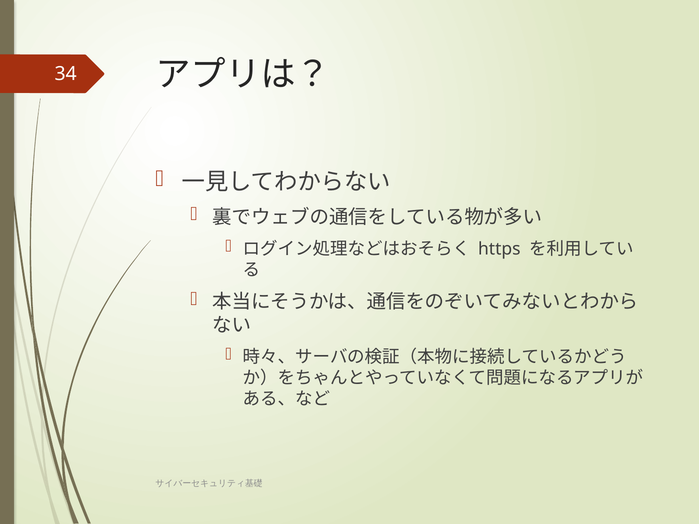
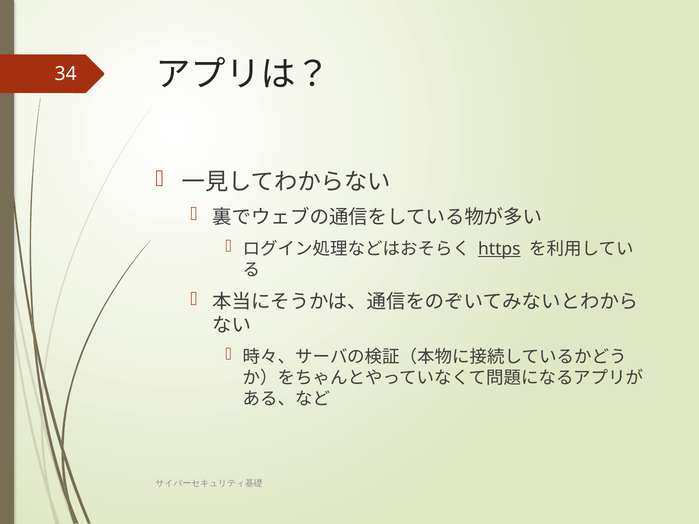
https underline: none -> present
